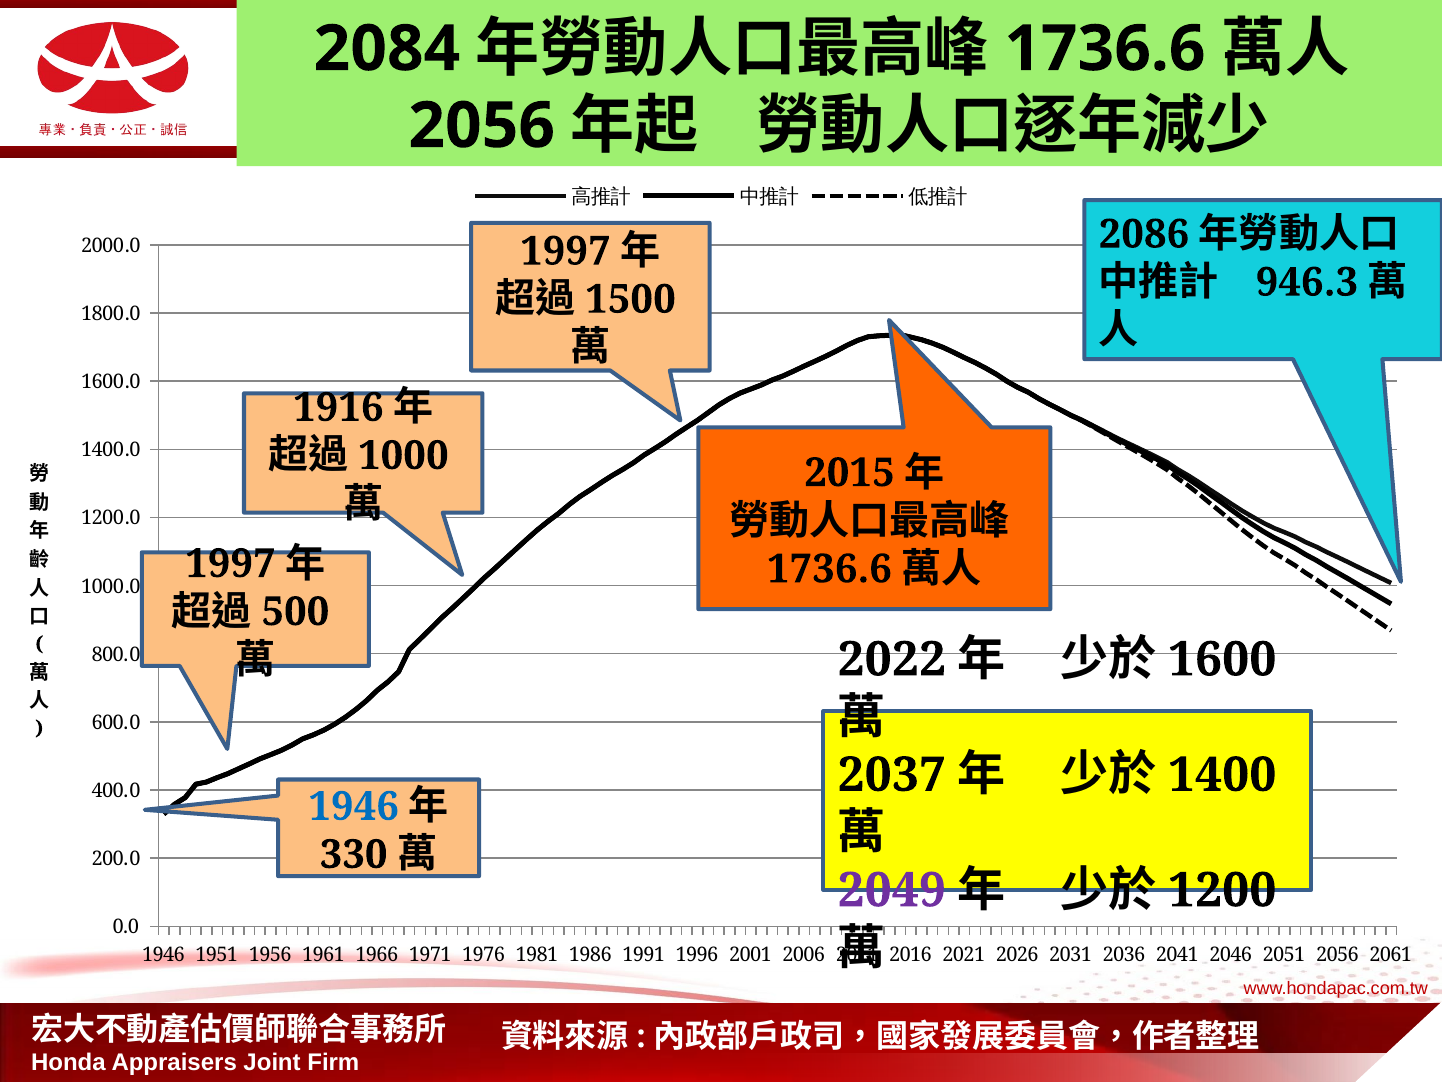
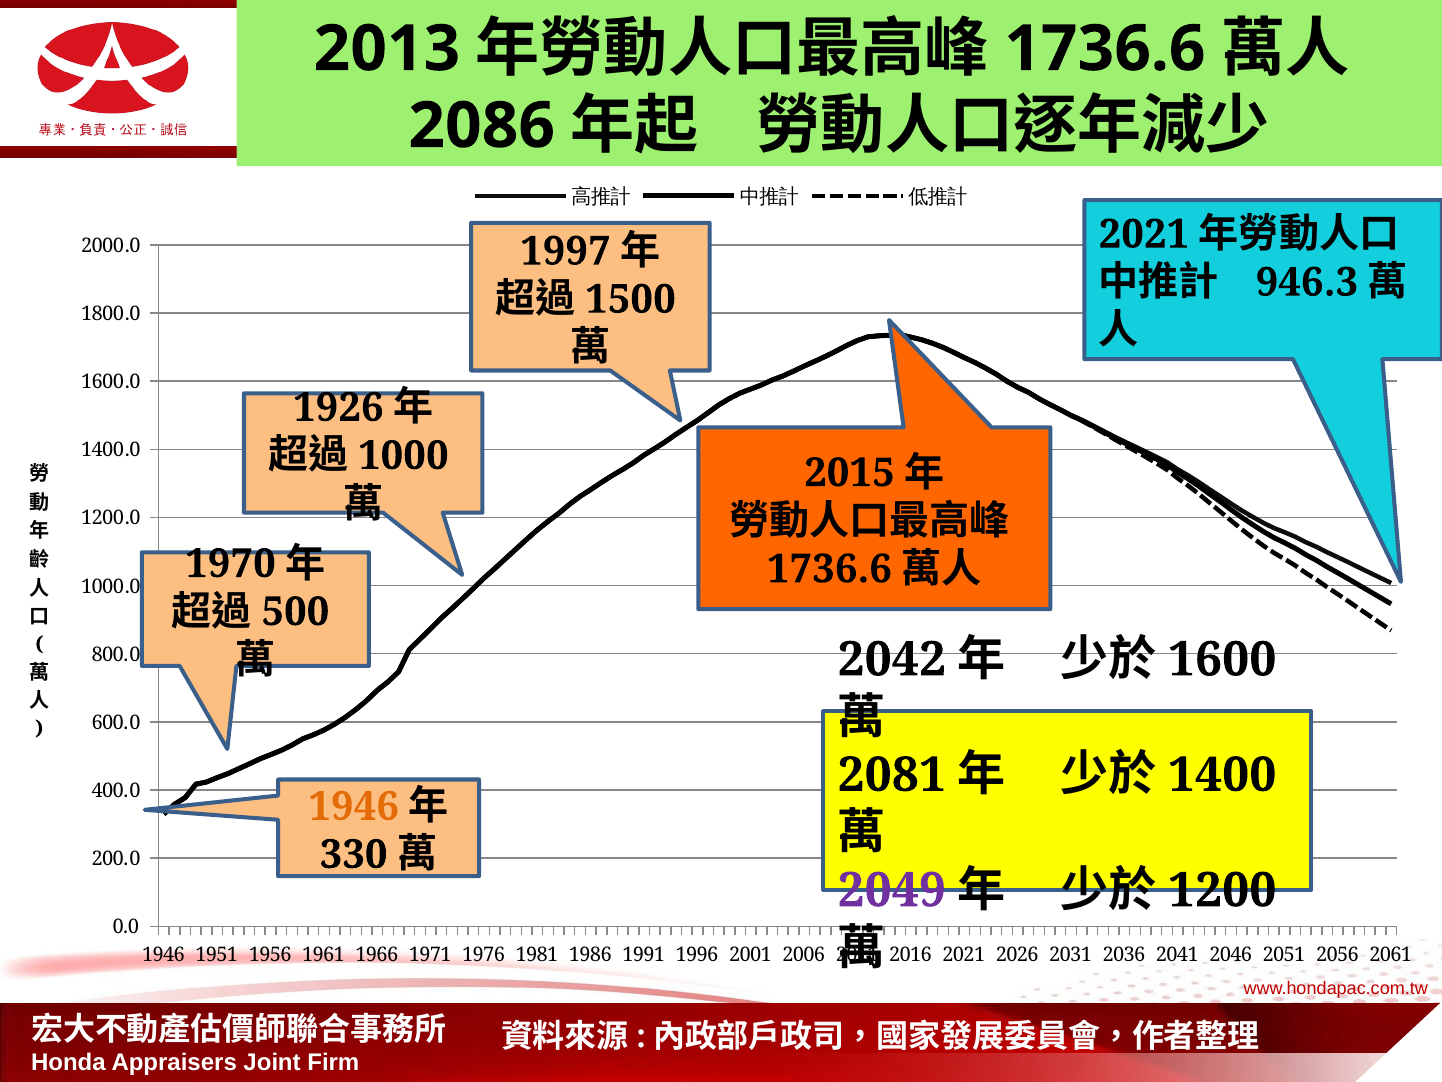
2084: 2084 -> 2013
2056 at (482, 126): 2056 -> 2086
2086 at (1144, 234): 2086 -> 2021
1916: 1916 -> 1926
1997 at (230, 564): 1997 -> 1970
2022: 2022 -> 2042
2037: 2037 -> 2081
1946 at (354, 806) colour: blue -> orange
